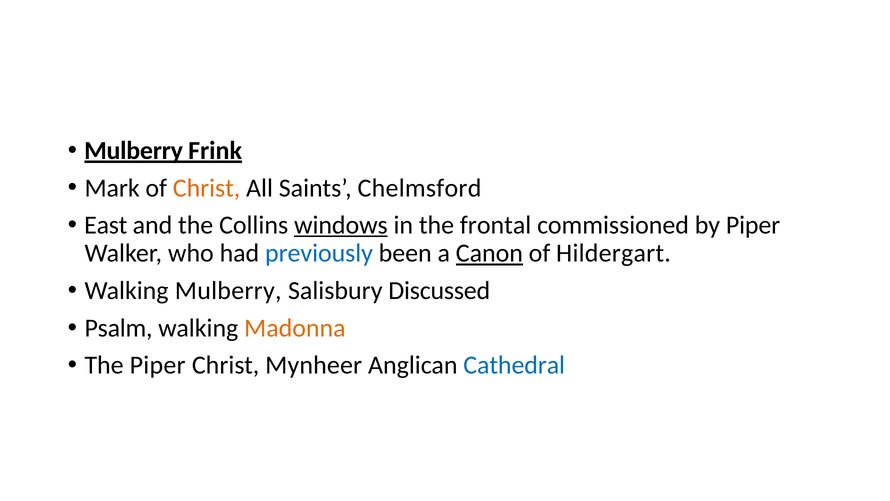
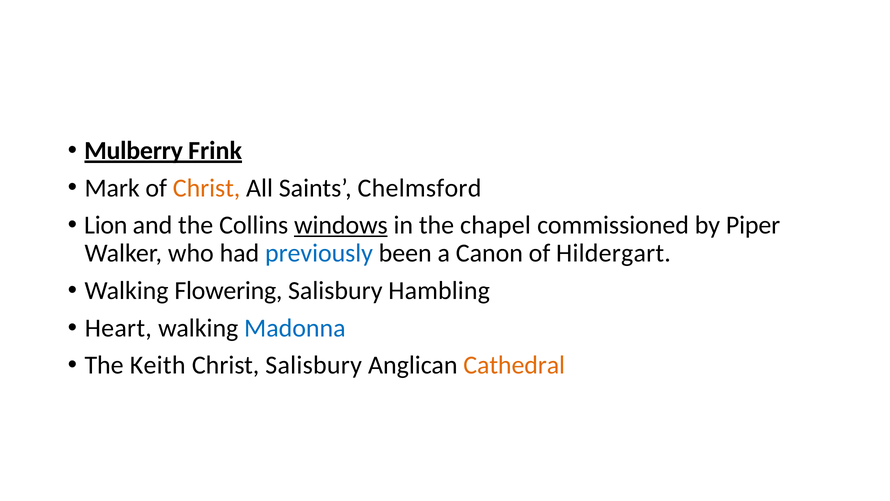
East: East -> Lion
frontal: frontal -> chapel
Canon underline: present -> none
Walking Mulberry: Mulberry -> Flowering
Discussed: Discussed -> Hambling
Psalm: Psalm -> Heart
Madonna colour: orange -> blue
The Piper: Piper -> Keith
Christ Mynheer: Mynheer -> Salisbury
Cathedral colour: blue -> orange
